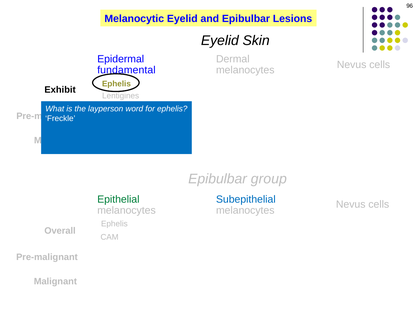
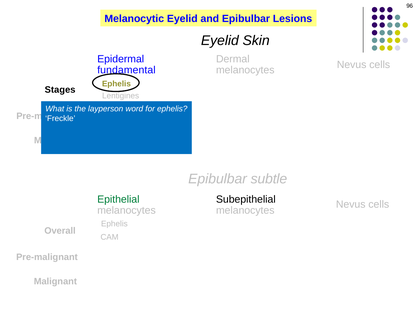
Exhibit: Exhibit -> Stages
group: group -> subtle
Subepithelial colour: blue -> black
